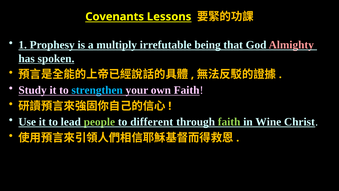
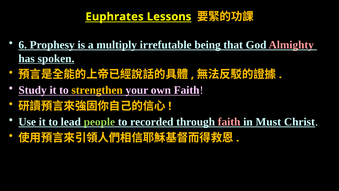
Covenants: Covenants -> Euphrates
1: 1 -> 6
strengthen colour: light blue -> yellow
different: different -> recorded
faith at (229, 122) colour: light green -> pink
Wine: Wine -> Must
